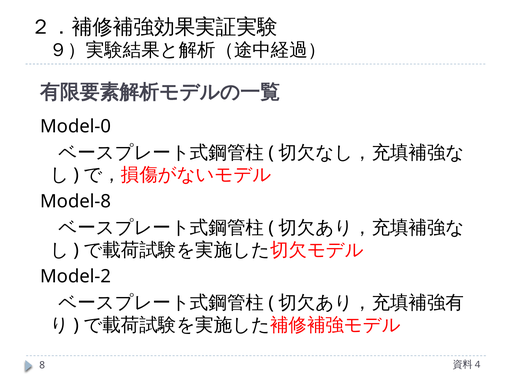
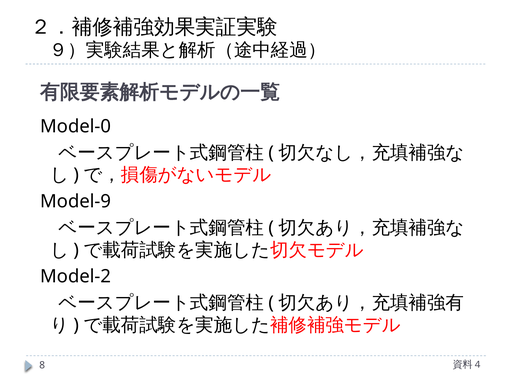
Model-8: Model-8 -> Model-9
